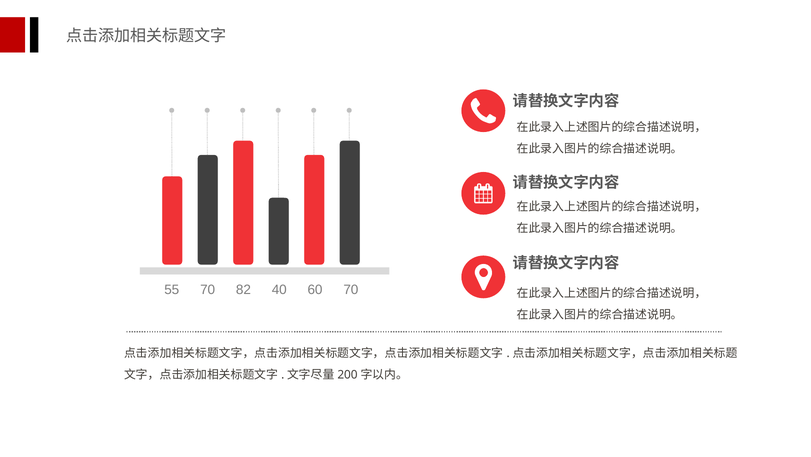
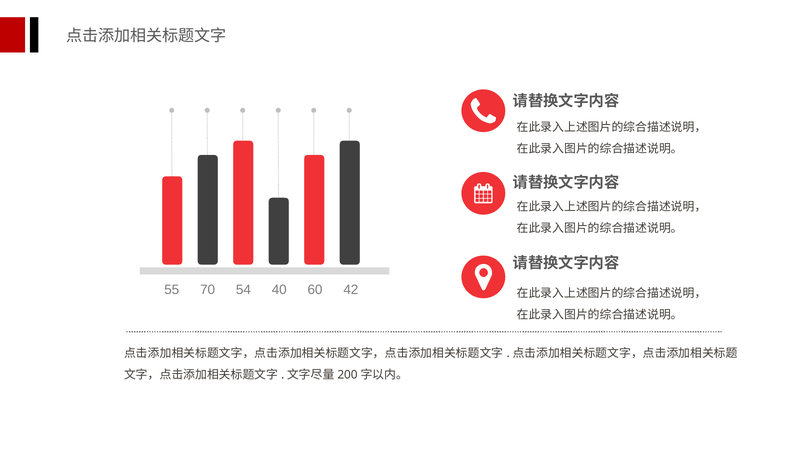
82: 82 -> 54
60 70: 70 -> 42
